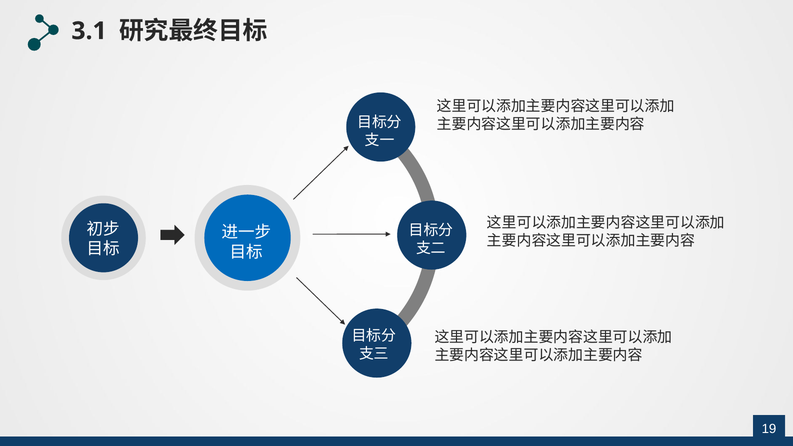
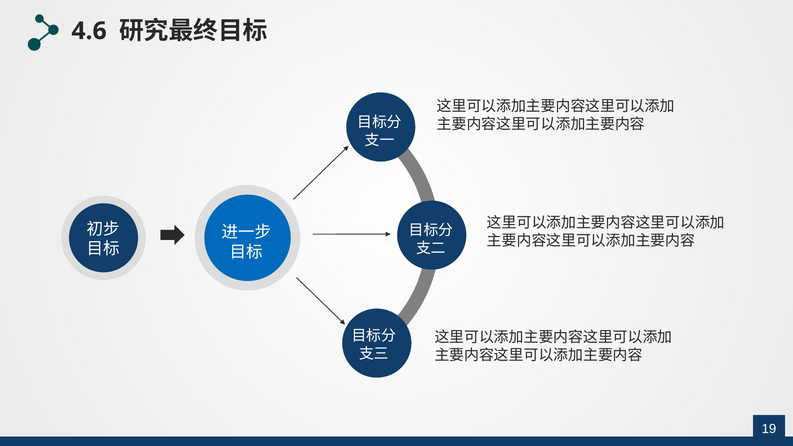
3.1: 3.1 -> 4.6
